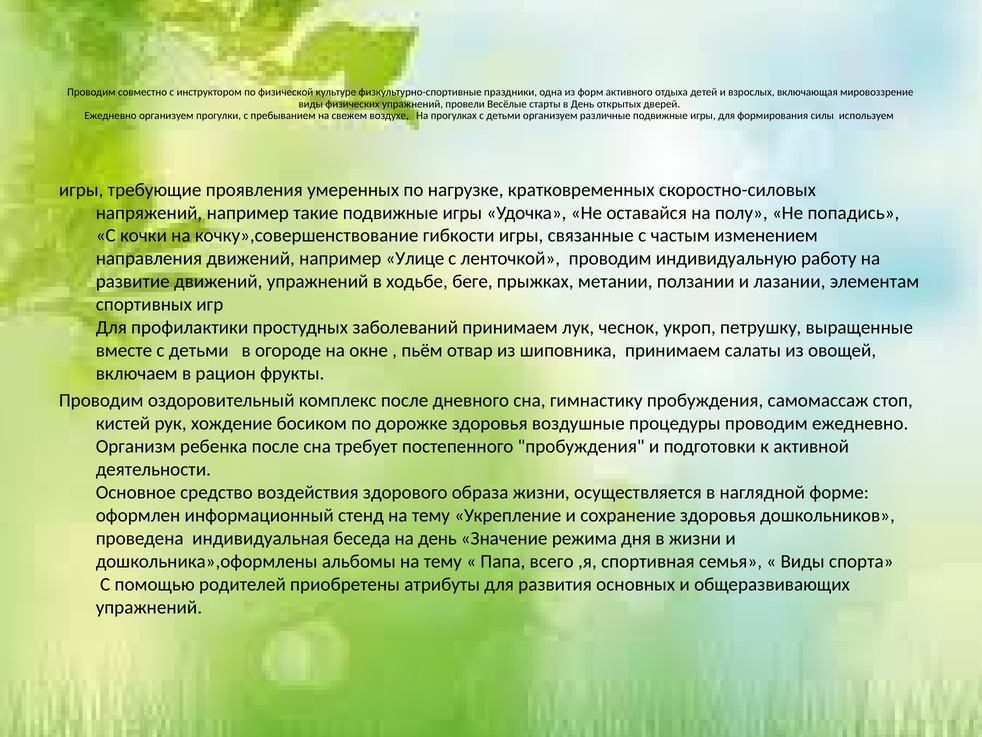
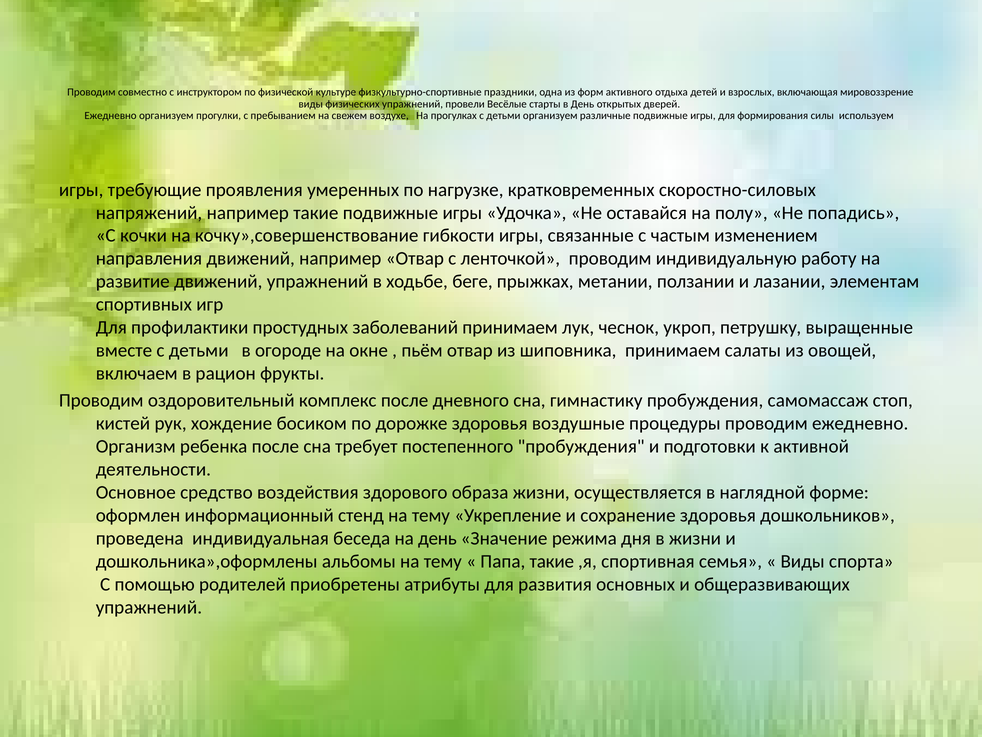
например Улице: Улице -> Отвар
Папа всего: всего -> такие
